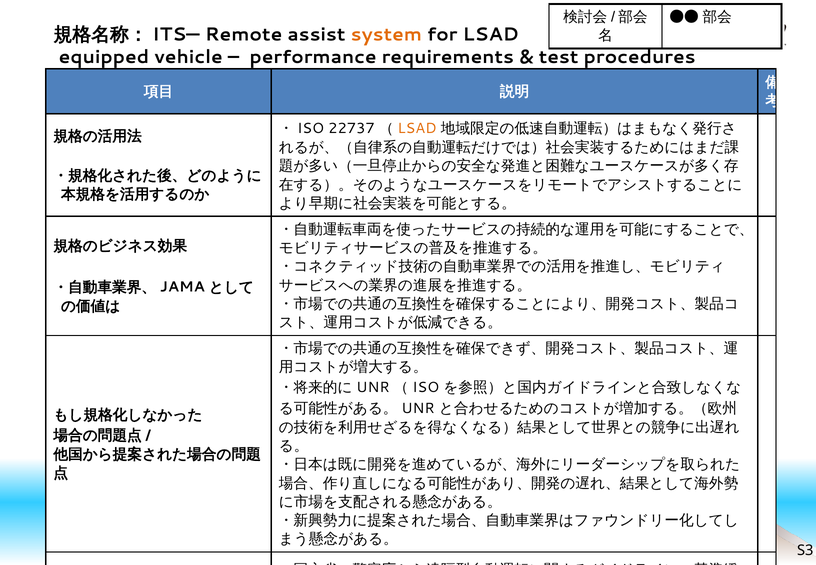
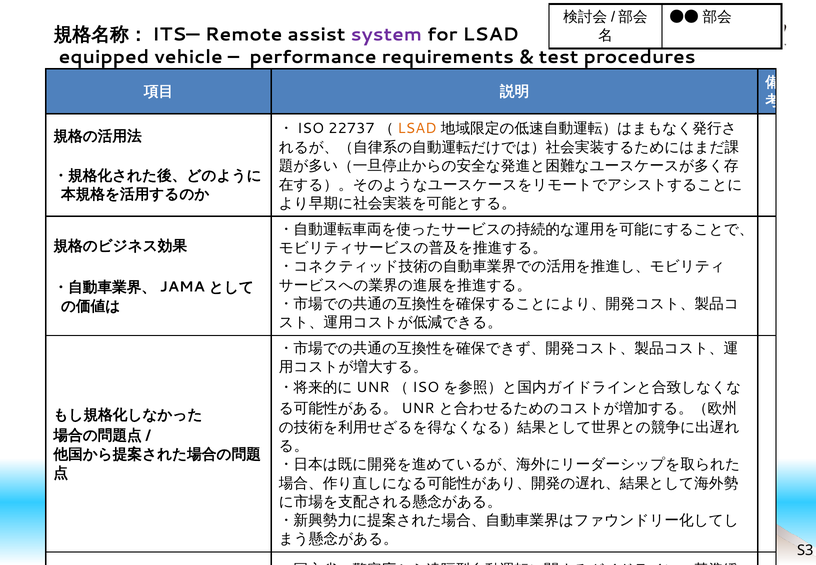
system colour: orange -> purple
